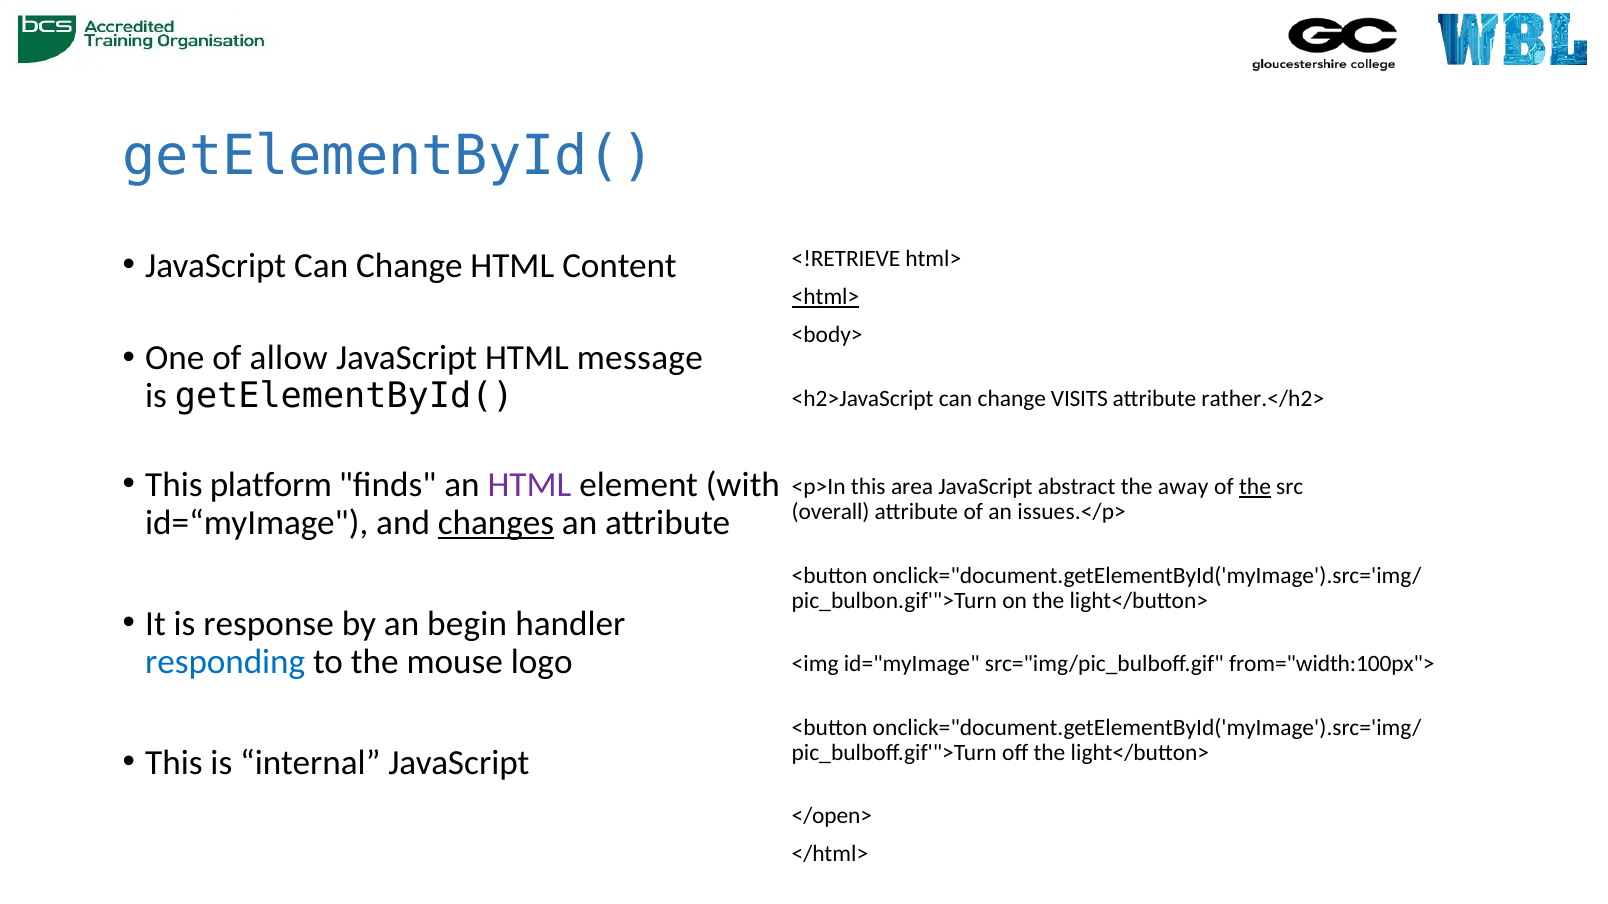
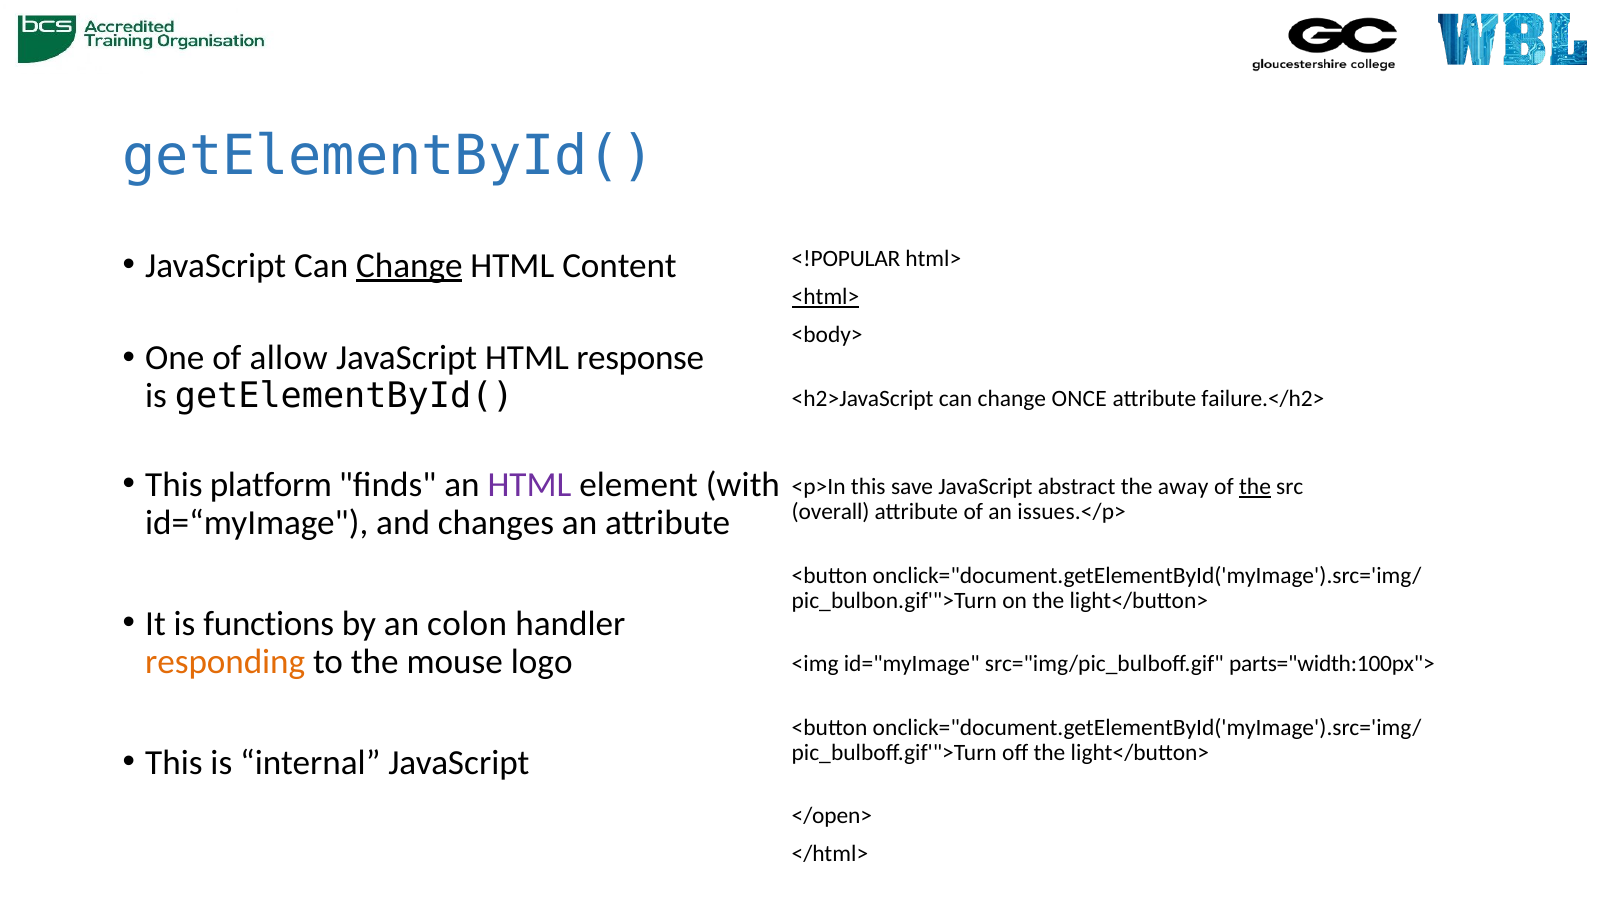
Change at (409, 266) underline: none -> present
<!RETRIEVE: <!RETRIEVE -> <!POPULAR
message: message -> response
VISITS: VISITS -> ONCE
rather.</h2>: rather.</h2> -> failure.</h2>
area: area -> save
changes underline: present -> none
response: response -> functions
begin: begin -> colon
responding colour: blue -> orange
from="width:100px">: from="width:100px"> -> parts="width:100px">
